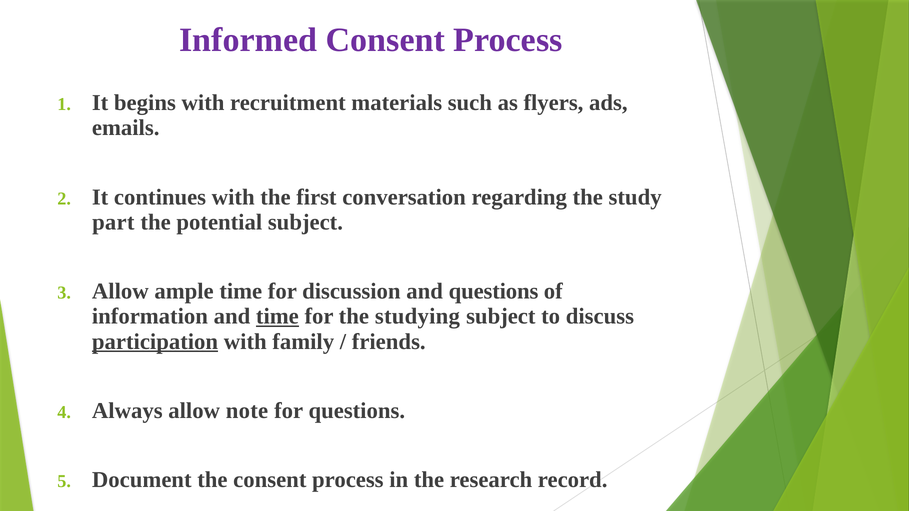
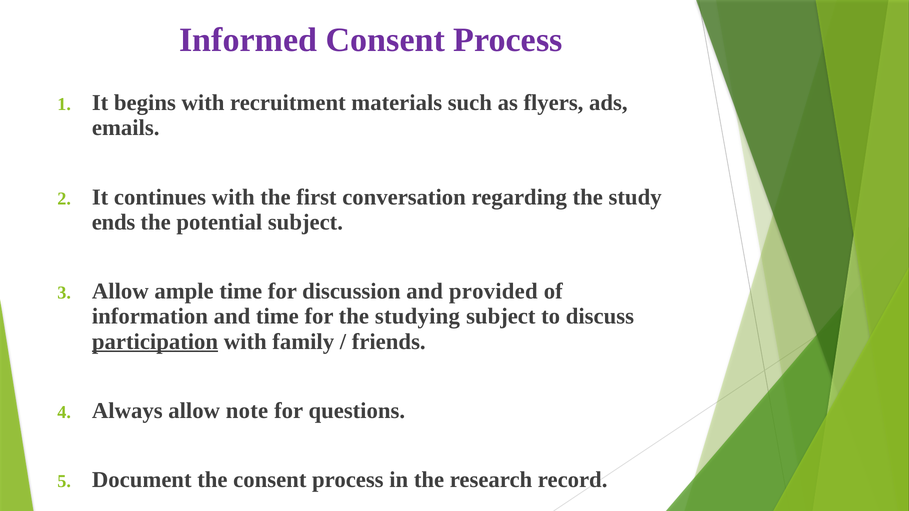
part: part -> ends
and questions: questions -> provided
time at (277, 317) underline: present -> none
